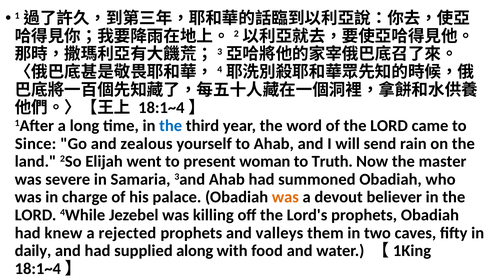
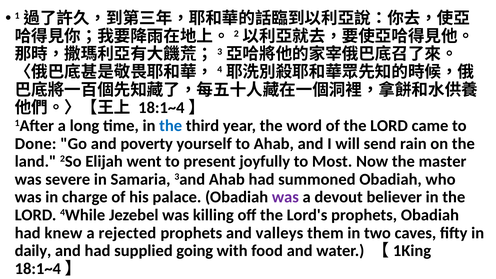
Since: Since -> Done
zealous: zealous -> poverty
woman: woman -> joyfully
Truth: Truth -> Most
was at (285, 197) colour: orange -> purple
along: along -> going
